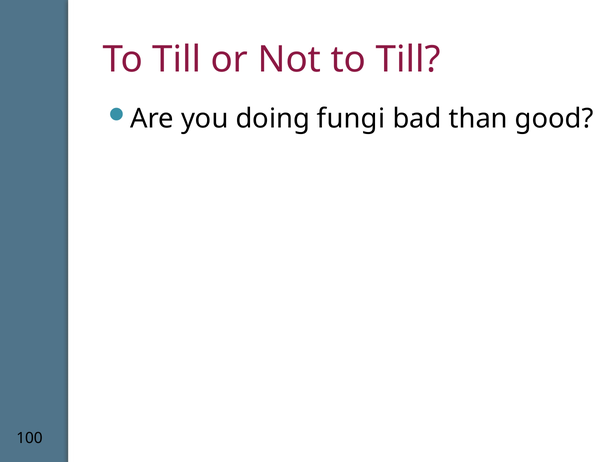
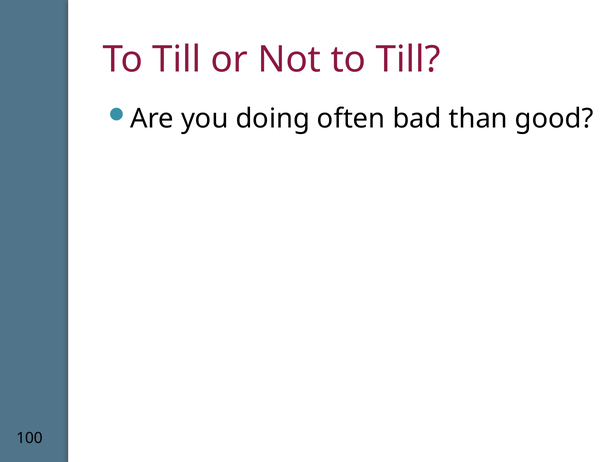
fungi: fungi -> often
